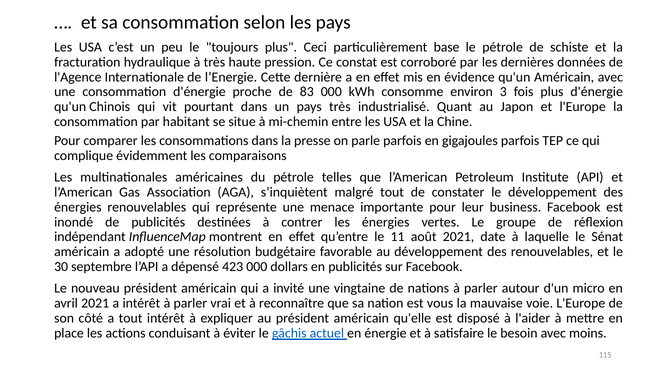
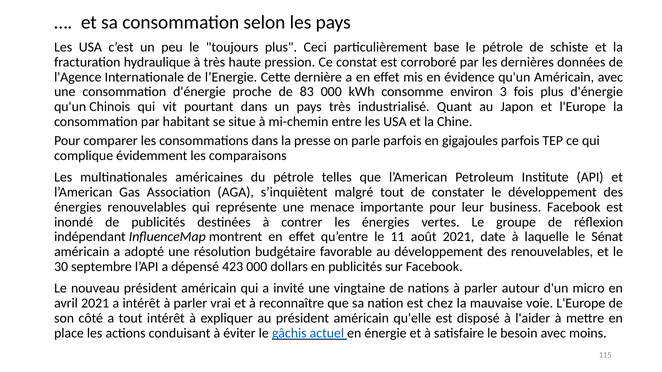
vous: vous -> chez
